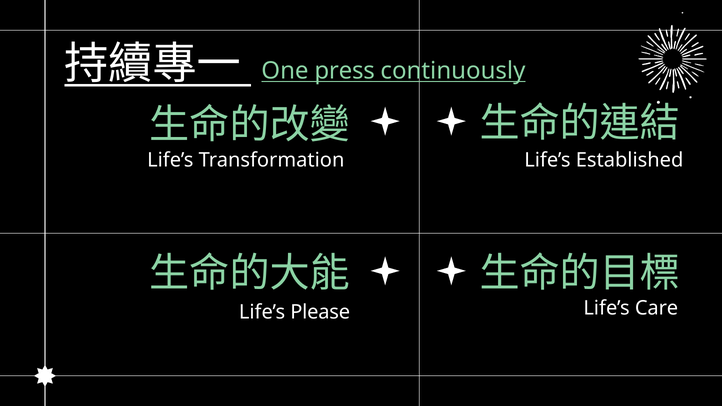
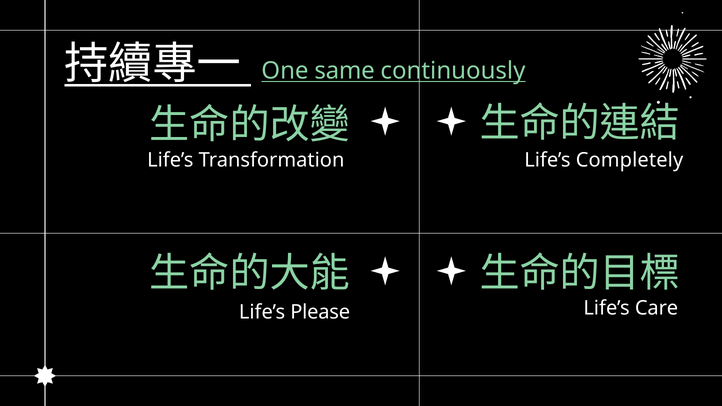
press: press -> same
Established: Established -> Completely
